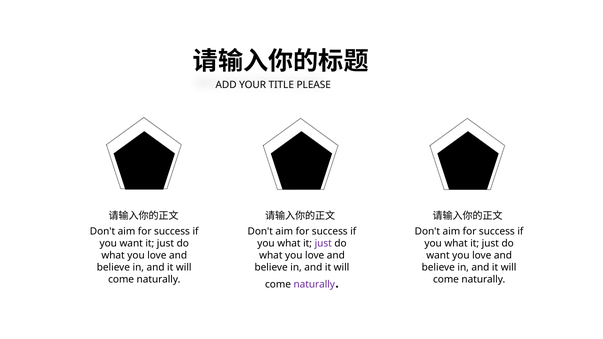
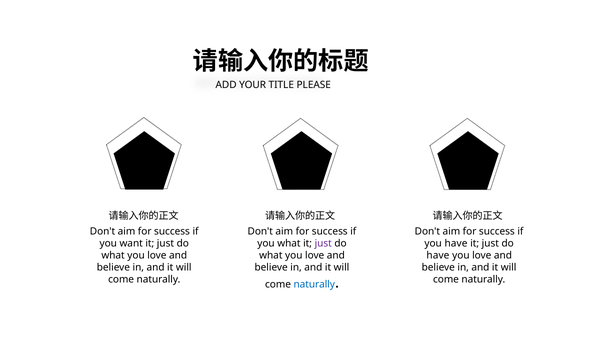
what at (456, 244): what -> have
want at (438, 256): want -> have
naturally at (314, 285) colour: purple -> blue
